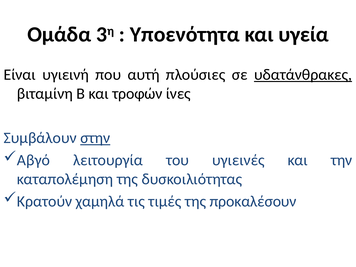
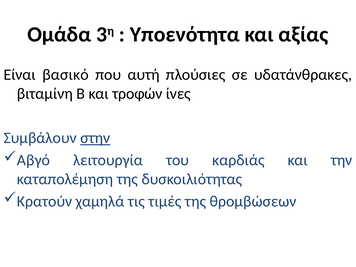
υγεία: υγεία -> αξίας
υγιεινή: υγιεινή -> βασικό
υδατάνθρακες underline: present -> none
υγιεινές: υγιεινές -> καρδιάς
προκαλέσουν: προκαλέσουν -> θρομβώσεων
